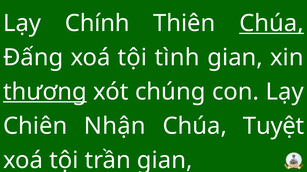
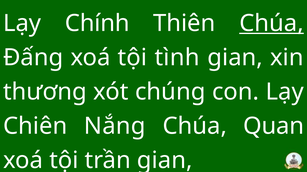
thương underline: present -> none
Nhận: Nhận -> Nắng
Tuyệt: Tuyệt -> Quan
